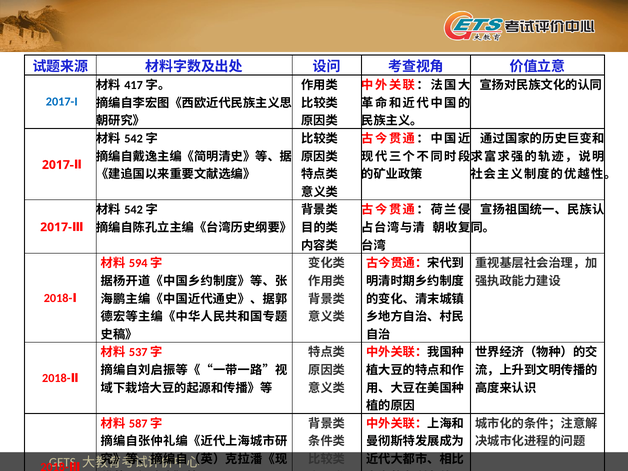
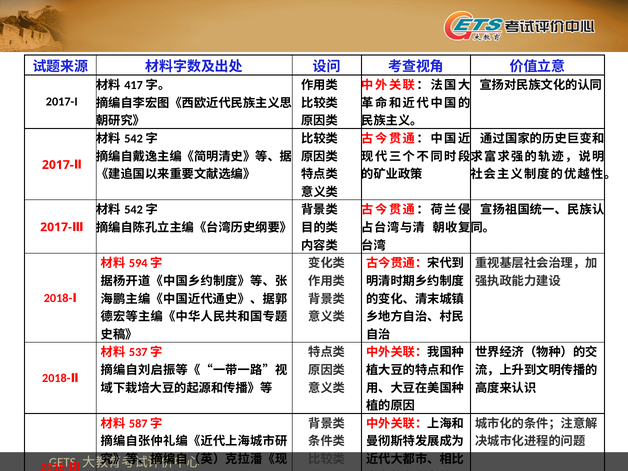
2017-I colour: blue -> black
